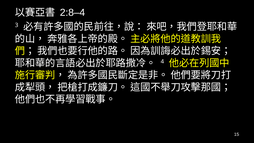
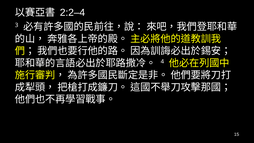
2:8–4: 2:8–4 -> 2:2–4
